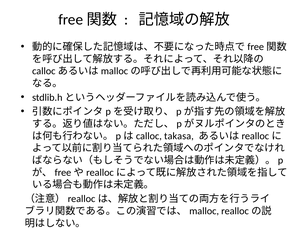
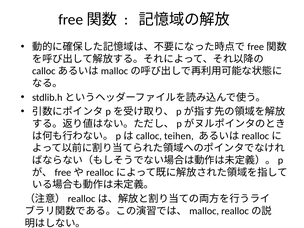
takasa: takasa -> teihen
